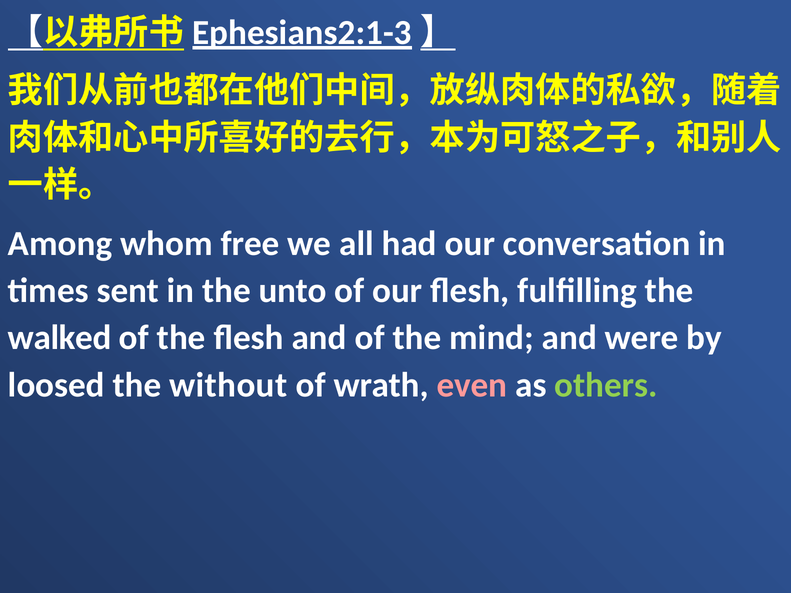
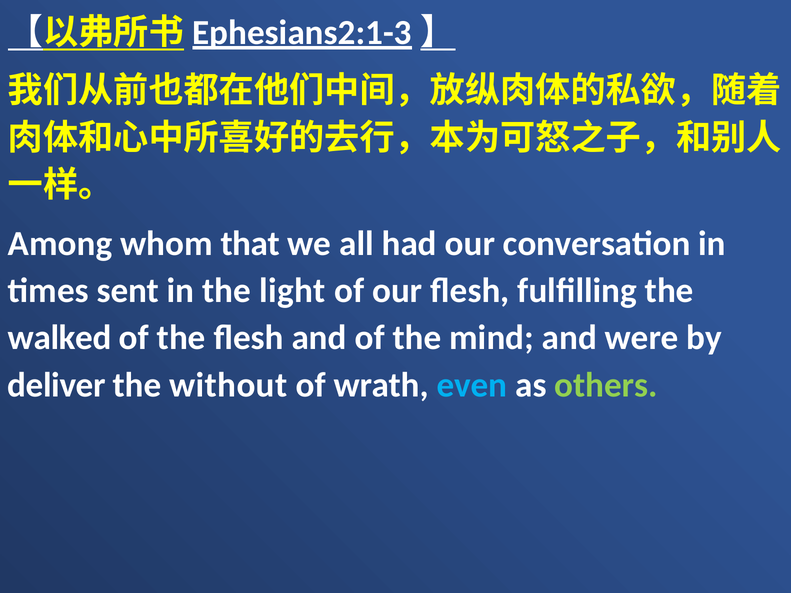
free: free -> that
unto: unto -> light
loosed: loosed -> deliver
even colour: pink -> light blue
